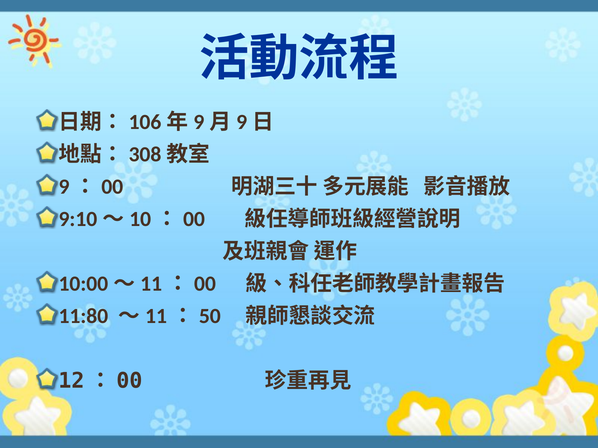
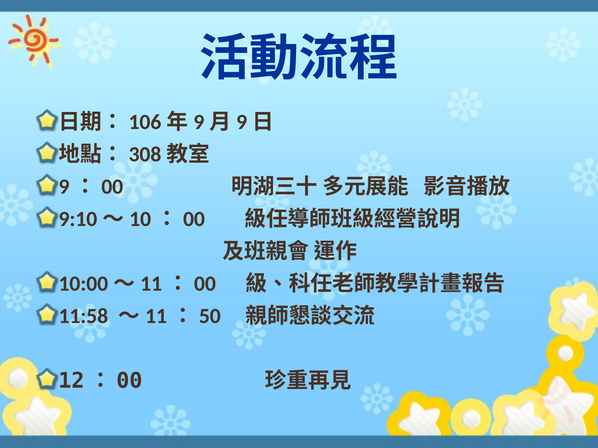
11:80: 11:80 -> 11:58
